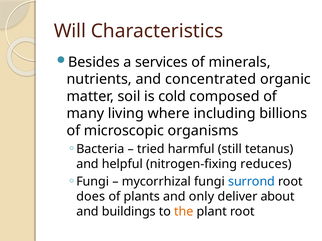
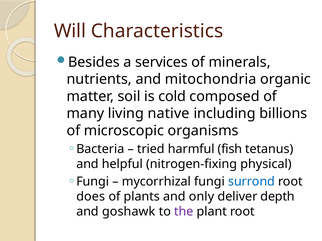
concentrated: concentrated -> mitochondria
where: where -> native
still: still -> fish
reduces: reduces -> physical
about: about -> depth
buildings: buildings -> goshawk
the colour: orange -> purple
